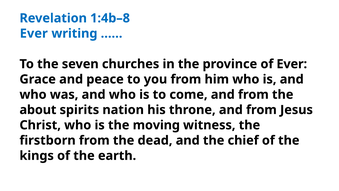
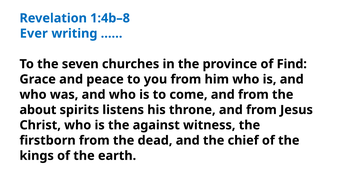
of Ever: Ever -> Find
nation: nation -> listens
moving: moving -> against
